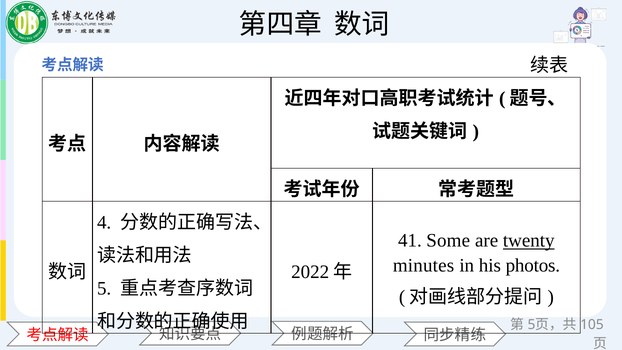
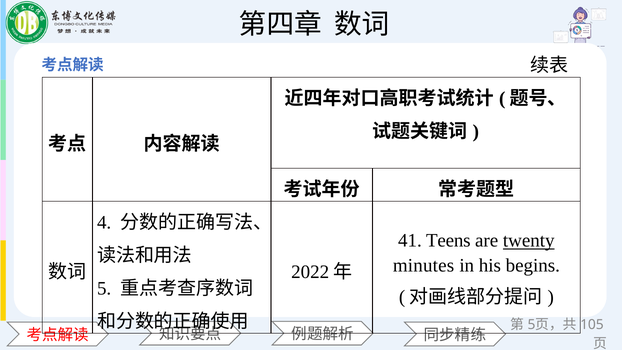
Some: Some -> Teens
photos: photos -> begins
